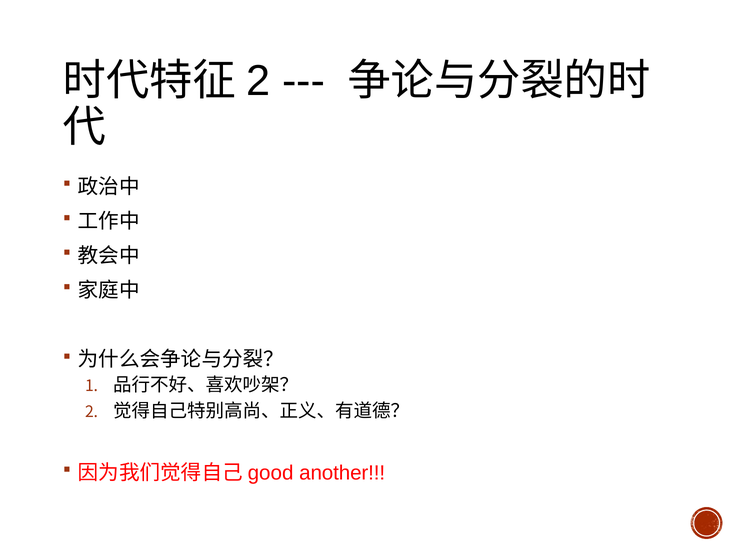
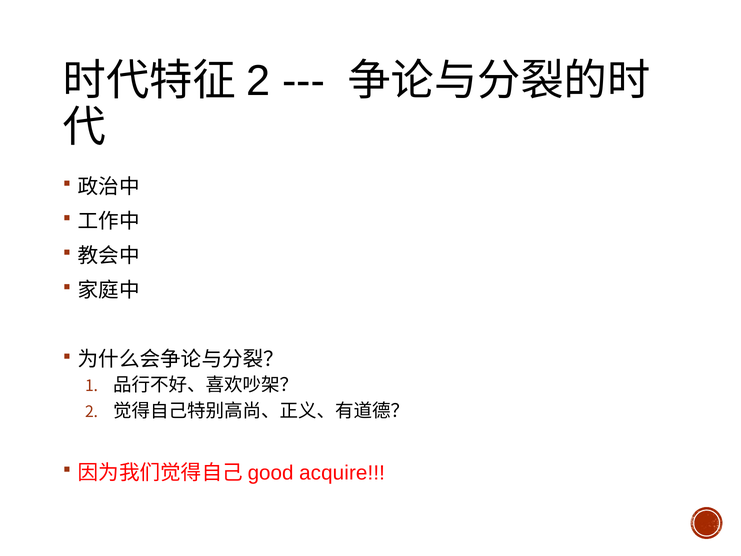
another: another -> acquire
